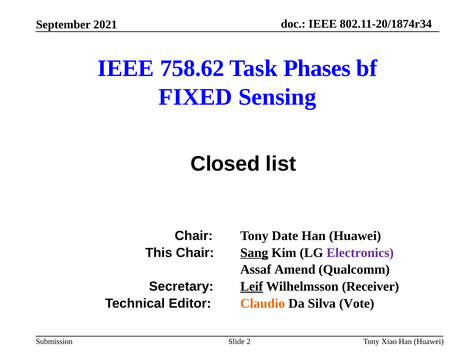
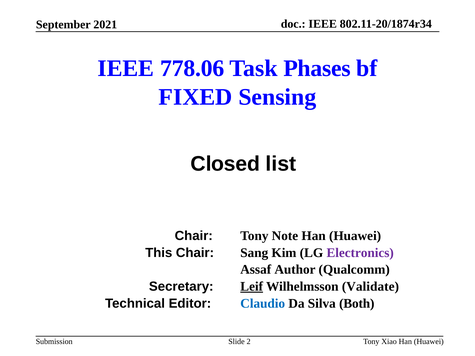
758.62: 758.62 -> 778.06
Date: Date -> Note
Sang underline: present -> none
Amend: Amend -> Author
Receiver: Receiver -> Validate
Claudio colour: orange -> blue
Vote: Vote -> Both
